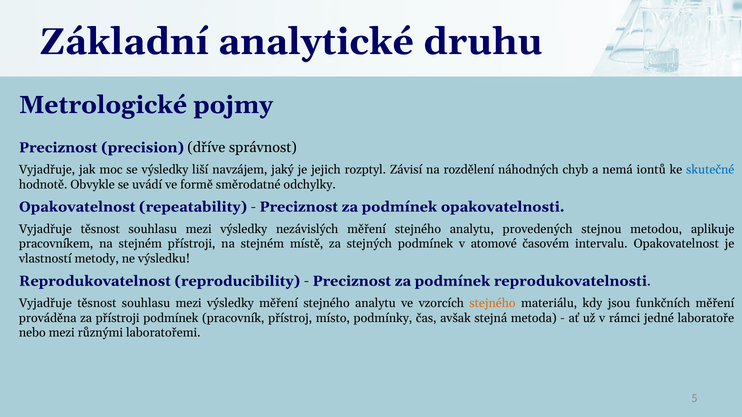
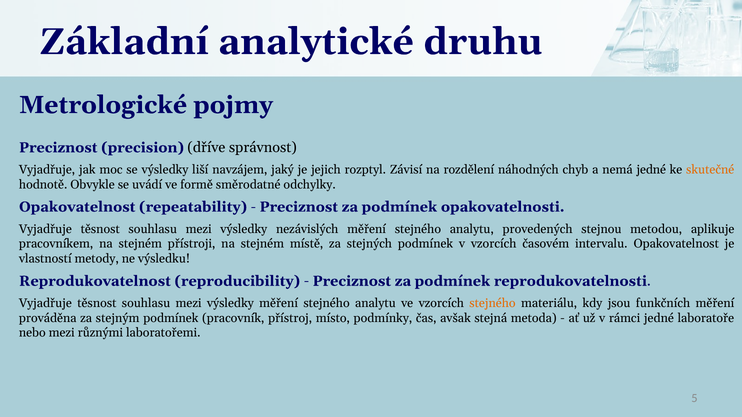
nemá iontů: iontů -> jedné
skutečné colour: blue -> orange
v atomové: atomové -> vzorcích
za přístroji: přístroji -> stejným
